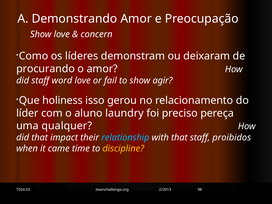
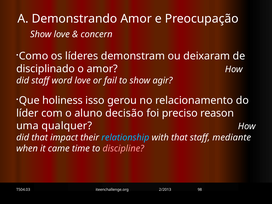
procurando: procurando -> disciplinado
laundry: laundry -> decisão
pereça: pereça -> reason
proibidos: proibidos -> mediante
discipline colour: yellow -> pink
